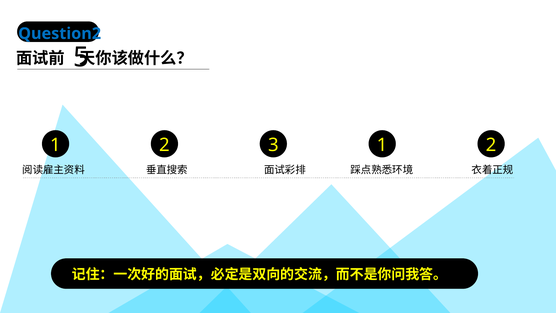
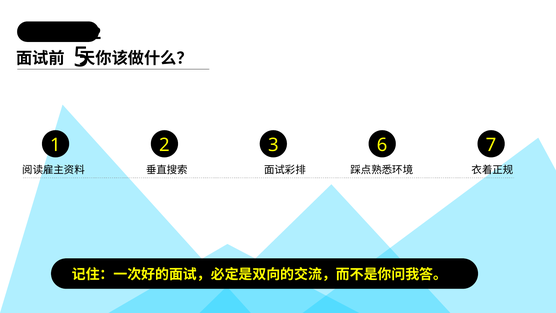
Question2 colour: blue -> black
1 1: 1 -> 6
3 2: 2 -> 7
